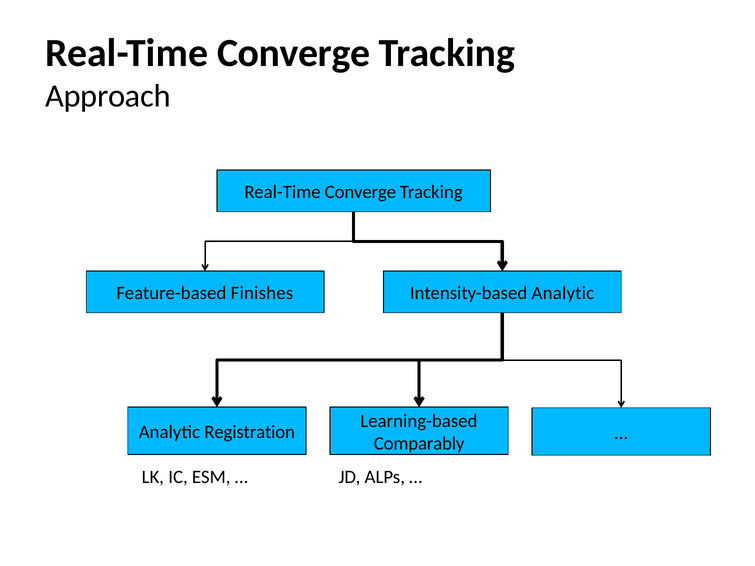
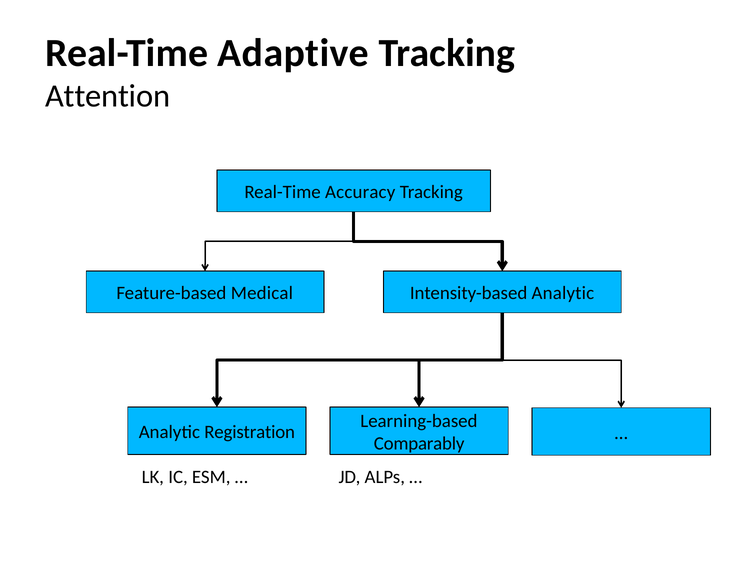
Converge at (294, 53): Converge -> Adaptive
Approach: Approach -> Attention
Converge at (360, 192): Converge -> Accuracy
Finishes: Finishes -> Medical
